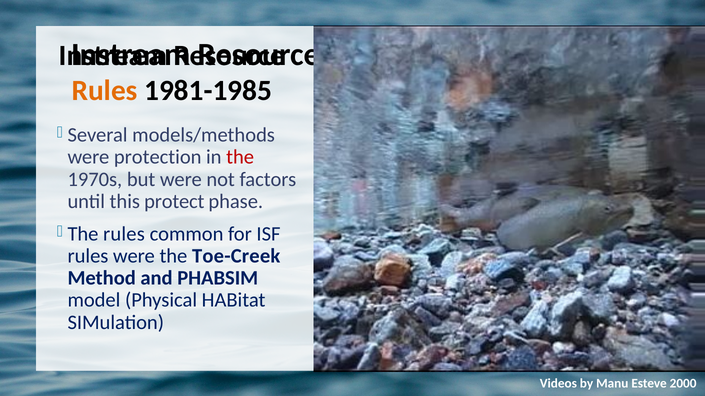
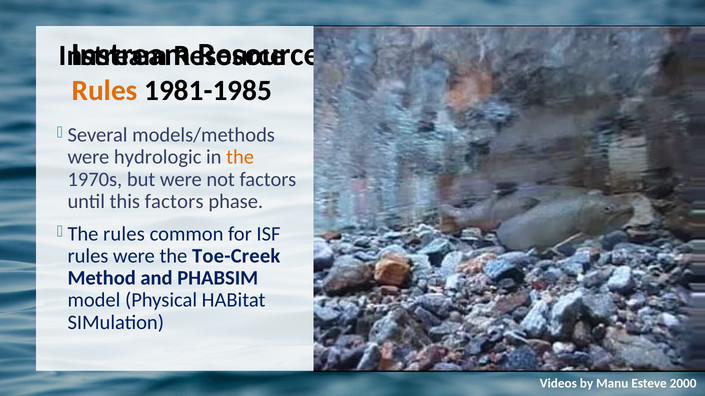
protection: protection -> hydrologic
the at (240, 157) colour: red -> orange
this protect: protect -> factors
